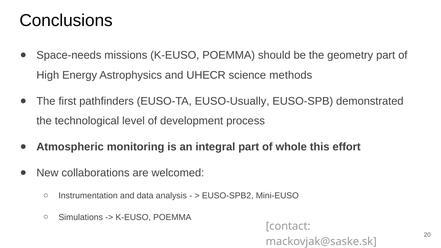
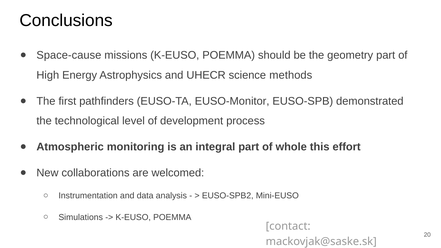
Space-needs: Space-needs -> Space-cause
EUSO-Usually: EUSO-Usually -> EUSO-Monitor
